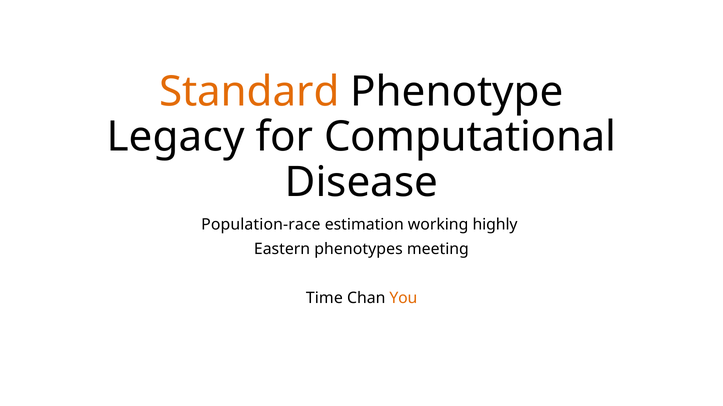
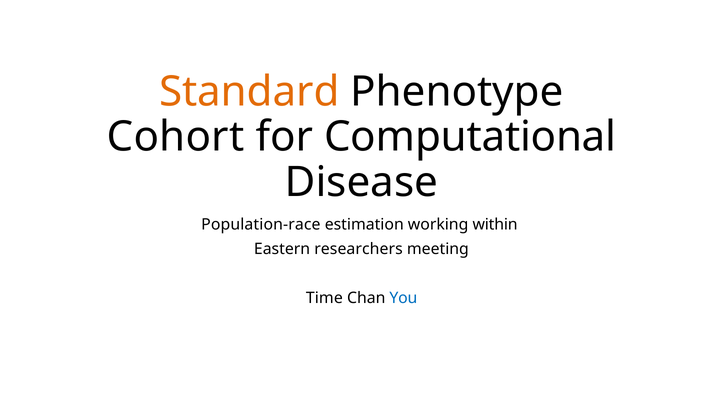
Legacy: Legacy -> Cohort
highly: highly -> within
phenotypes: phenotypes -> researchers
You colour: orange -> blue
